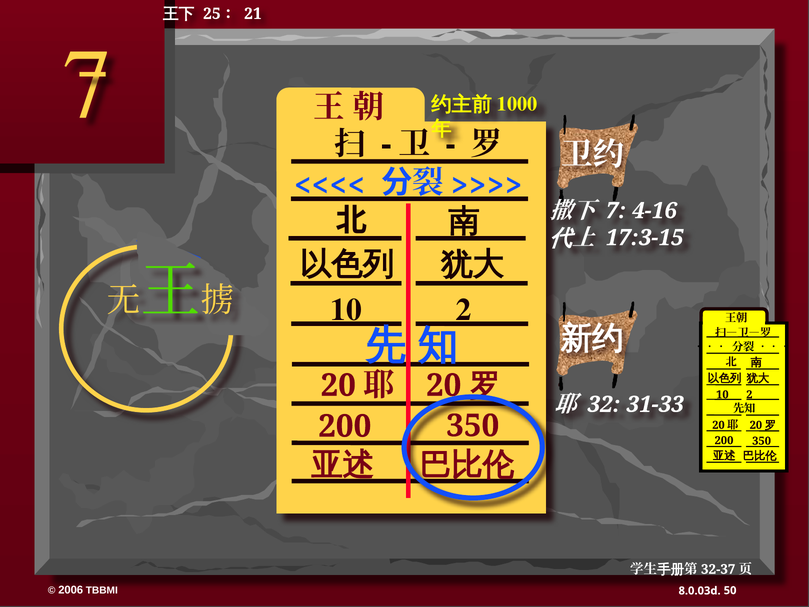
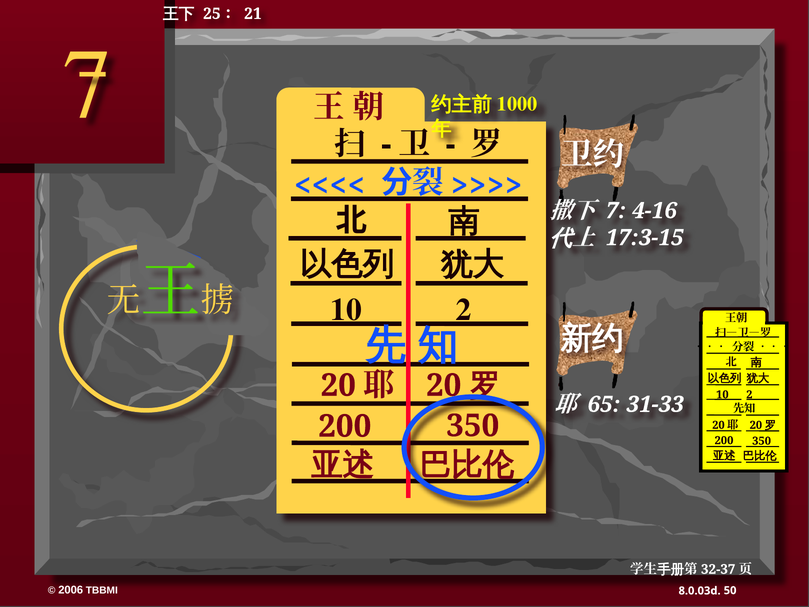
32: 32 -> 65
